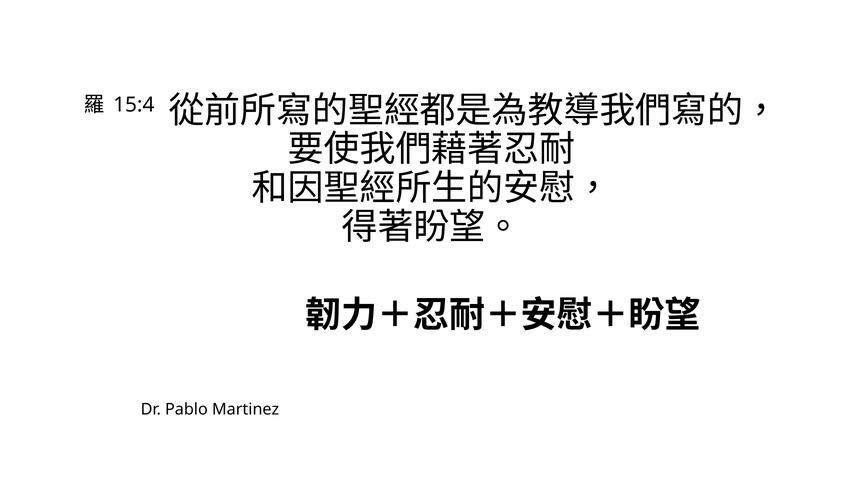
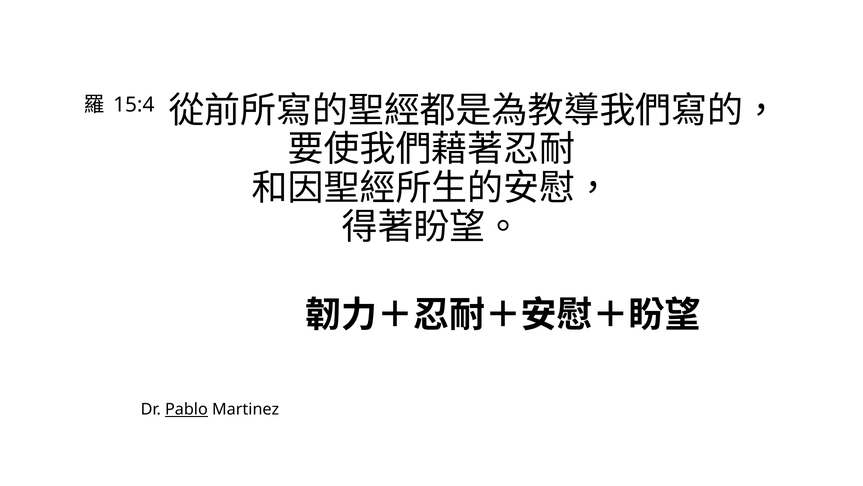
Pablo underline: none -> present
